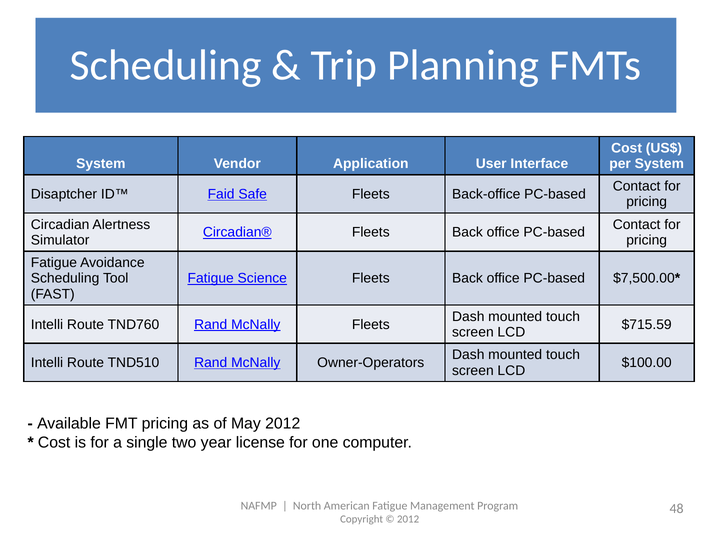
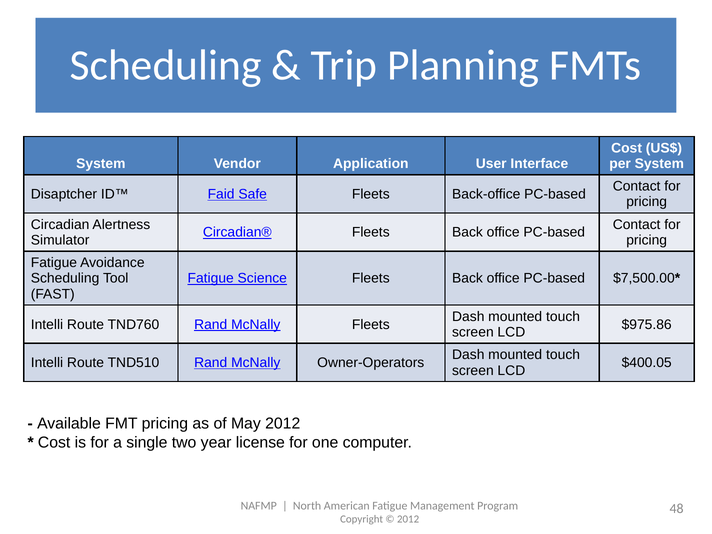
$715.59: $715.59 -> $975.86
$100.00: $100.00 -> $400.05
